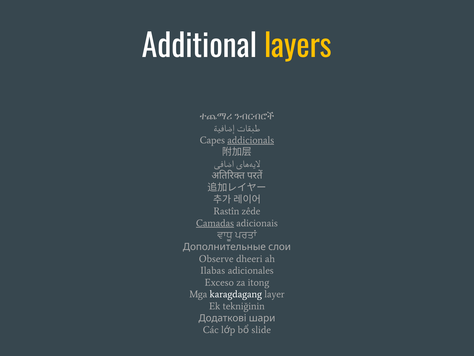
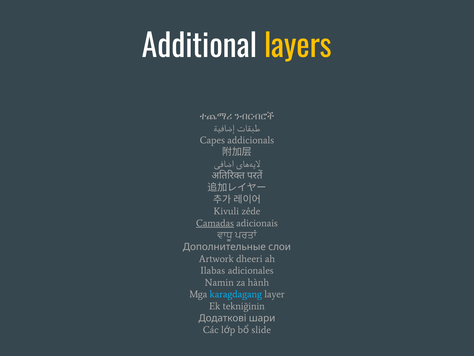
addicionals underline: present -> none
Rastîn: Rastîn -> Kivuli
Observe: Observe -> Artwork
Exceso: Exceso -> Namin
itong: itong -> hành
karagdagang colour: white -> light blue
